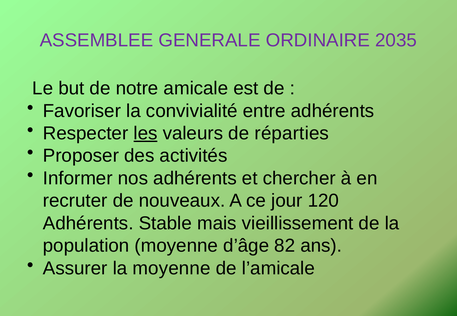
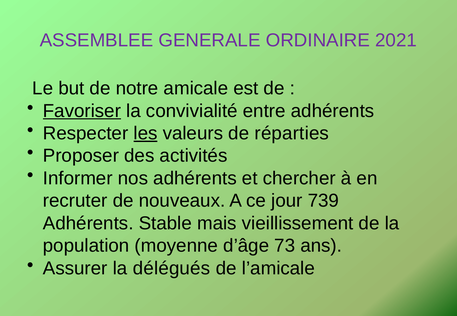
2035: 2035 -> 2021
Favoriser underline: none -> present
120: 120 -> 739
82: 82 -> 73
la moyenne: moyenne -> délégués
